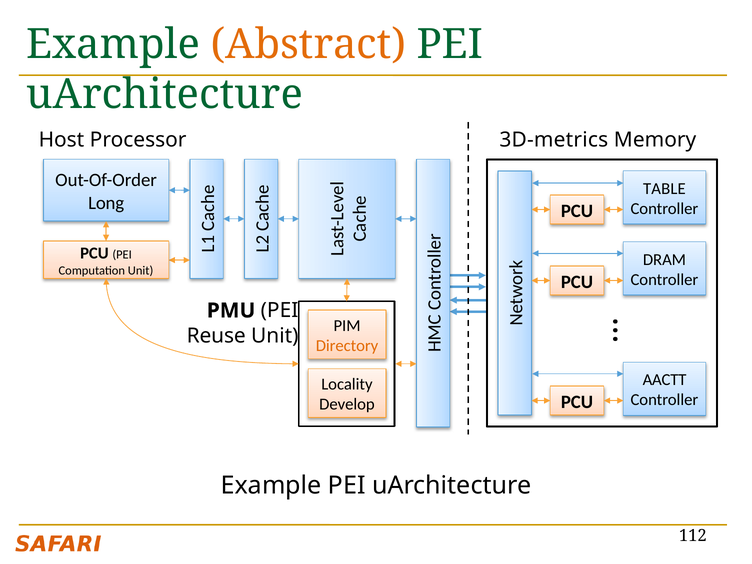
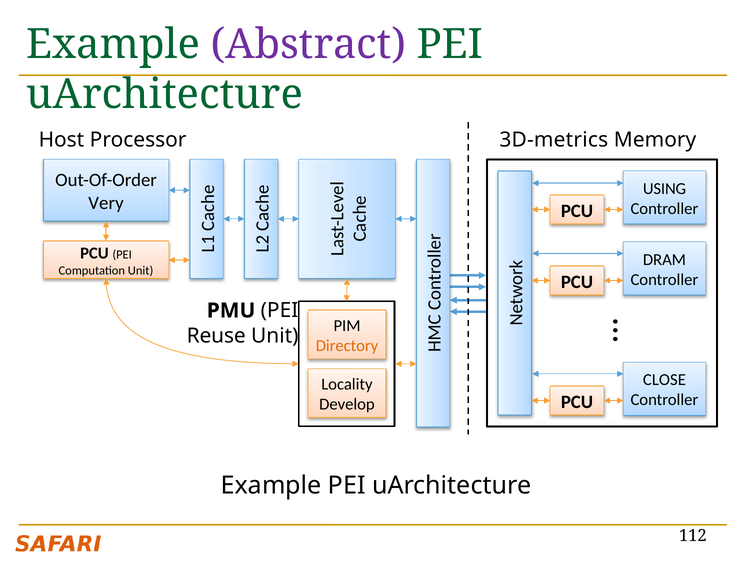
Abstract colour: orange -> purple
TABLE: TABLE -> USING
Long: Long -> Very
AACTT: AACTT -> CLOSE
